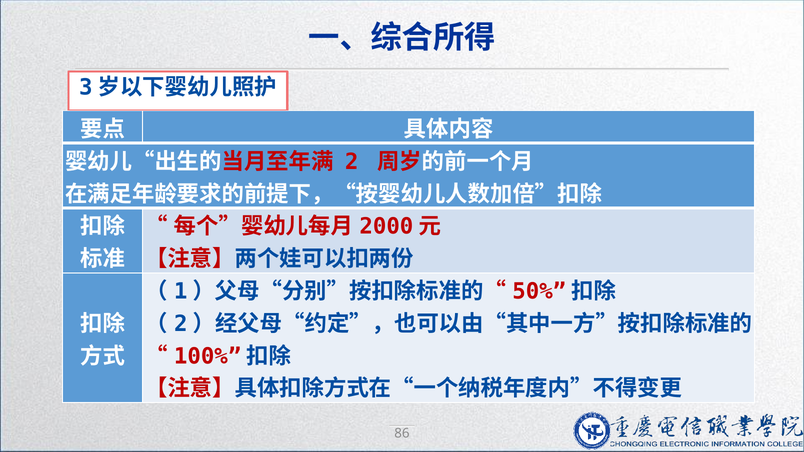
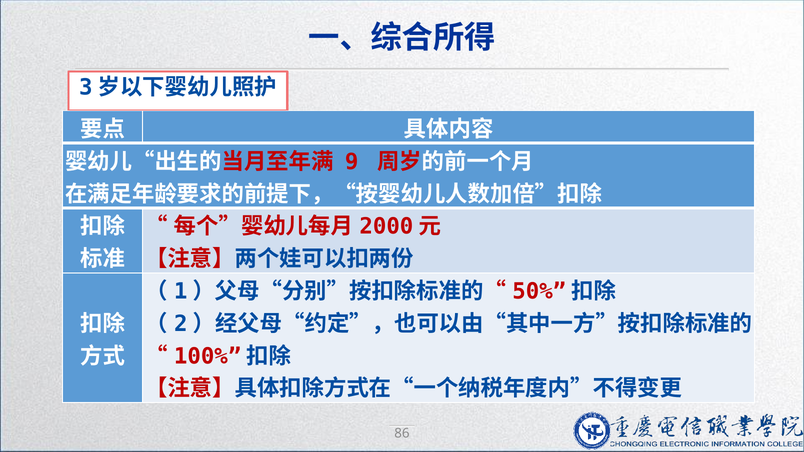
2: 2 -> 9
